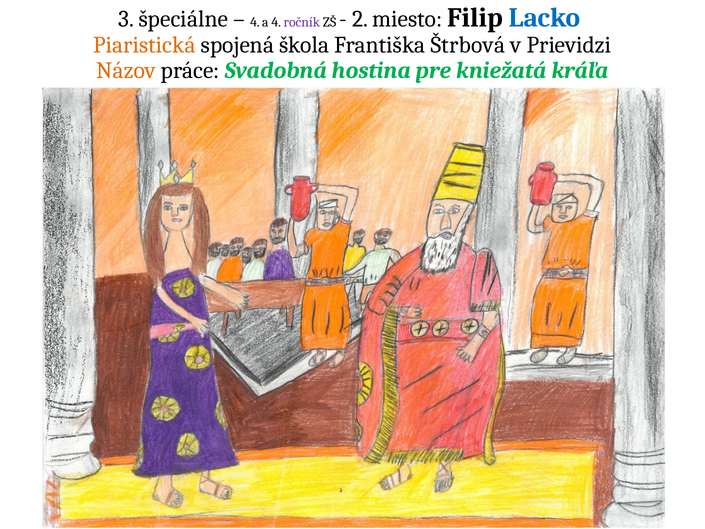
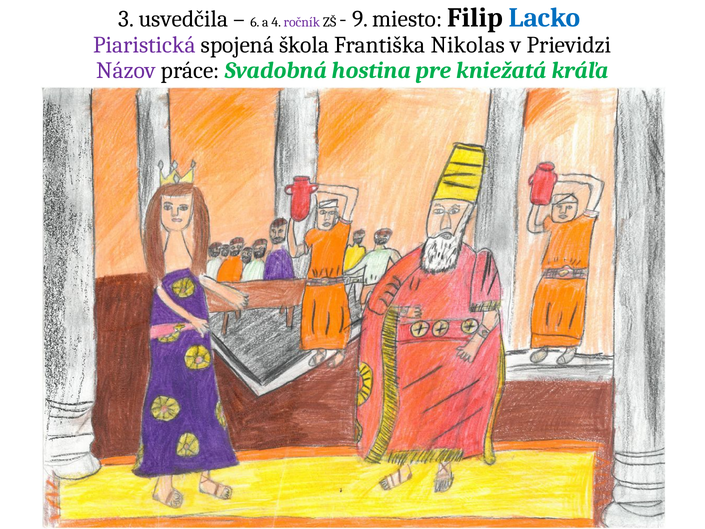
špeciálne: špeciálne -> usvedčila
4 at (255, 22): 4 -> 6
2: 2 -> 9
Piaristická colour: orange -> purple
Štrbová: Štrbová -> Nikolas
Názov colour: orange -> purple
